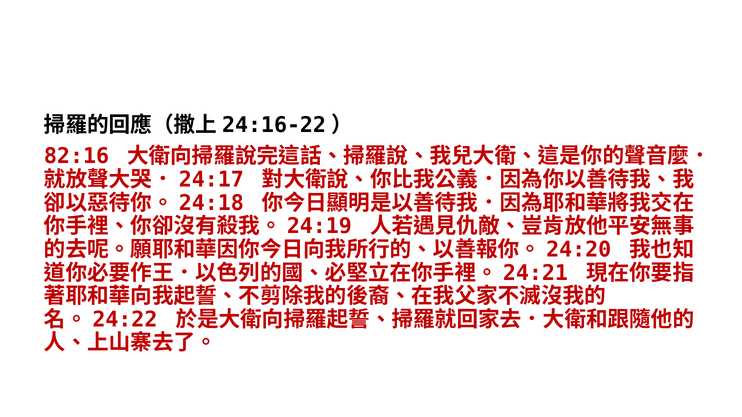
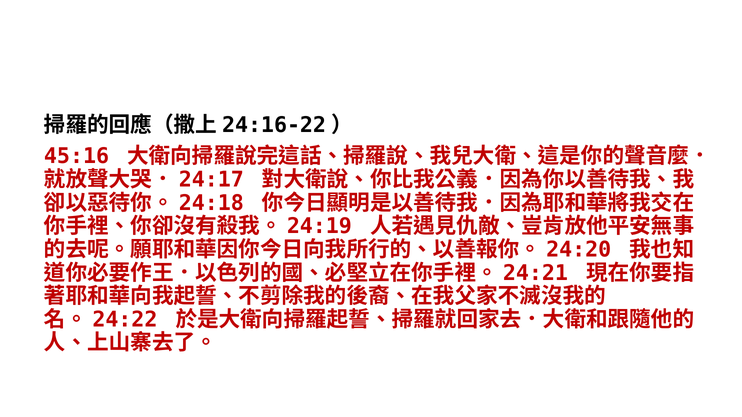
82:16: 82:16 -> 45:16
